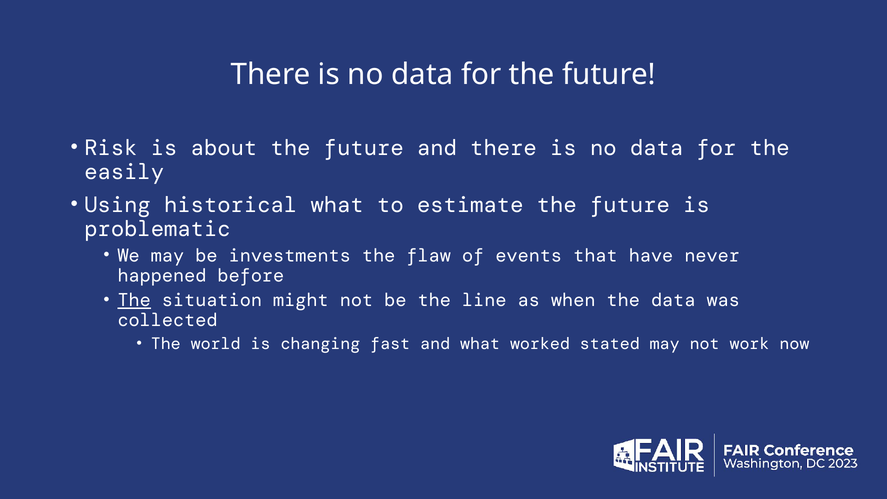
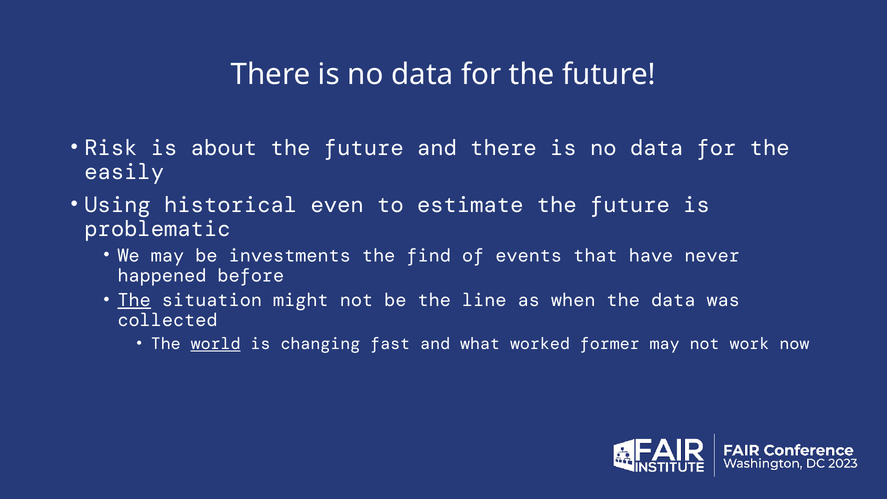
historical what: what -> even
flaw: flaw -> find
world underline: none -> present
stated: stated -> former
